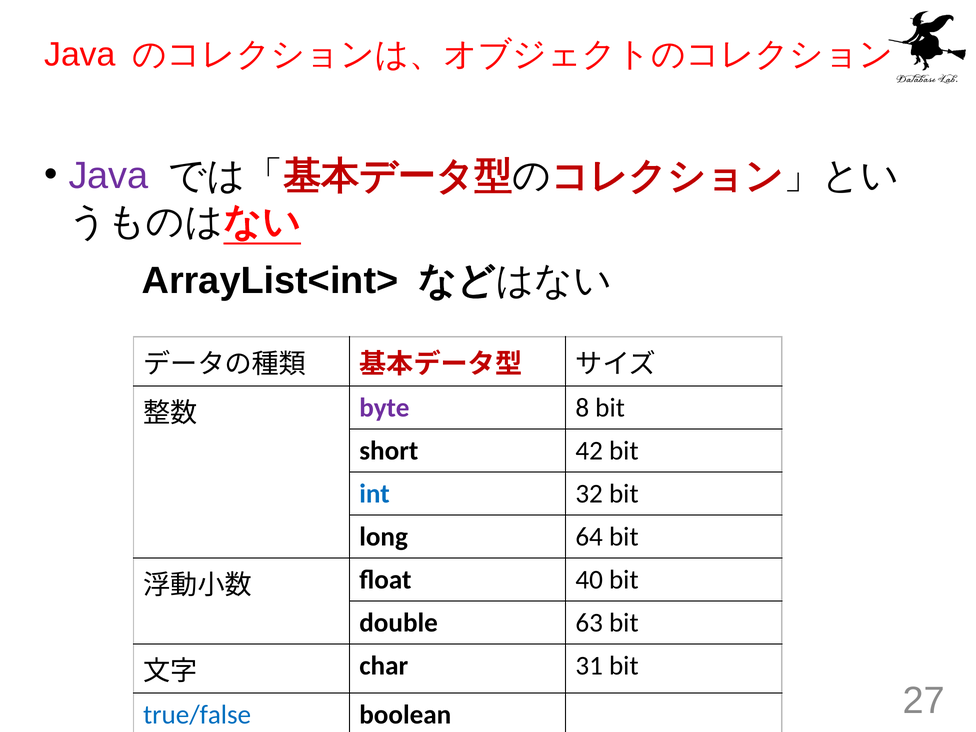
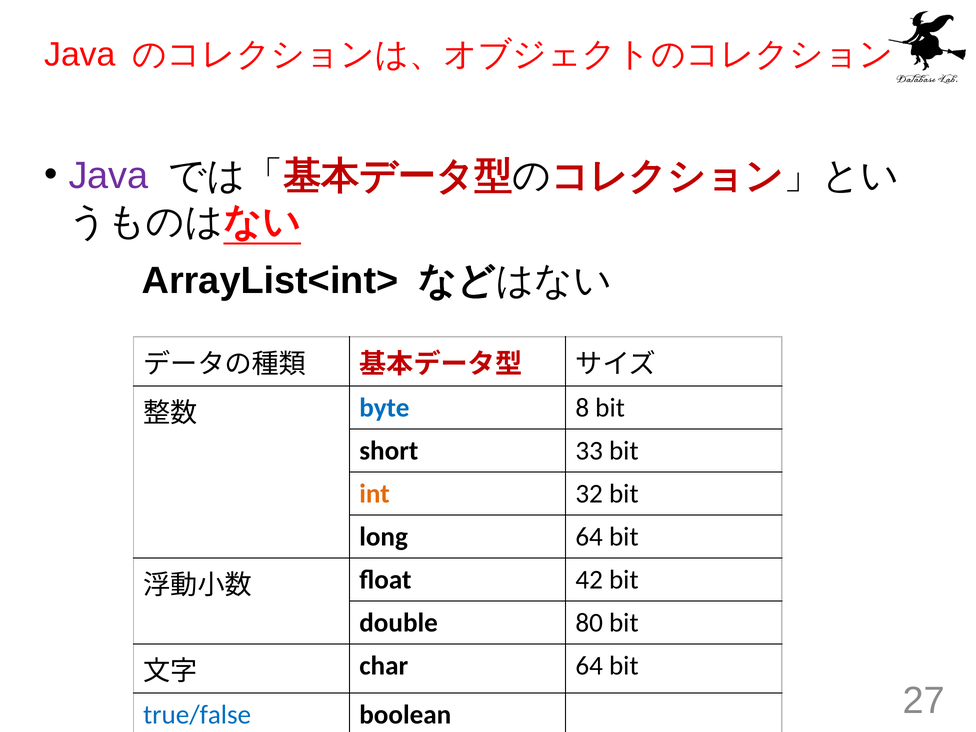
byte colour: purple -> blue
42: 42 -> 33
int colour: blue -> orange
40: 40 -> 42
63: 63 -> 80
char 31: 31 -> 64
